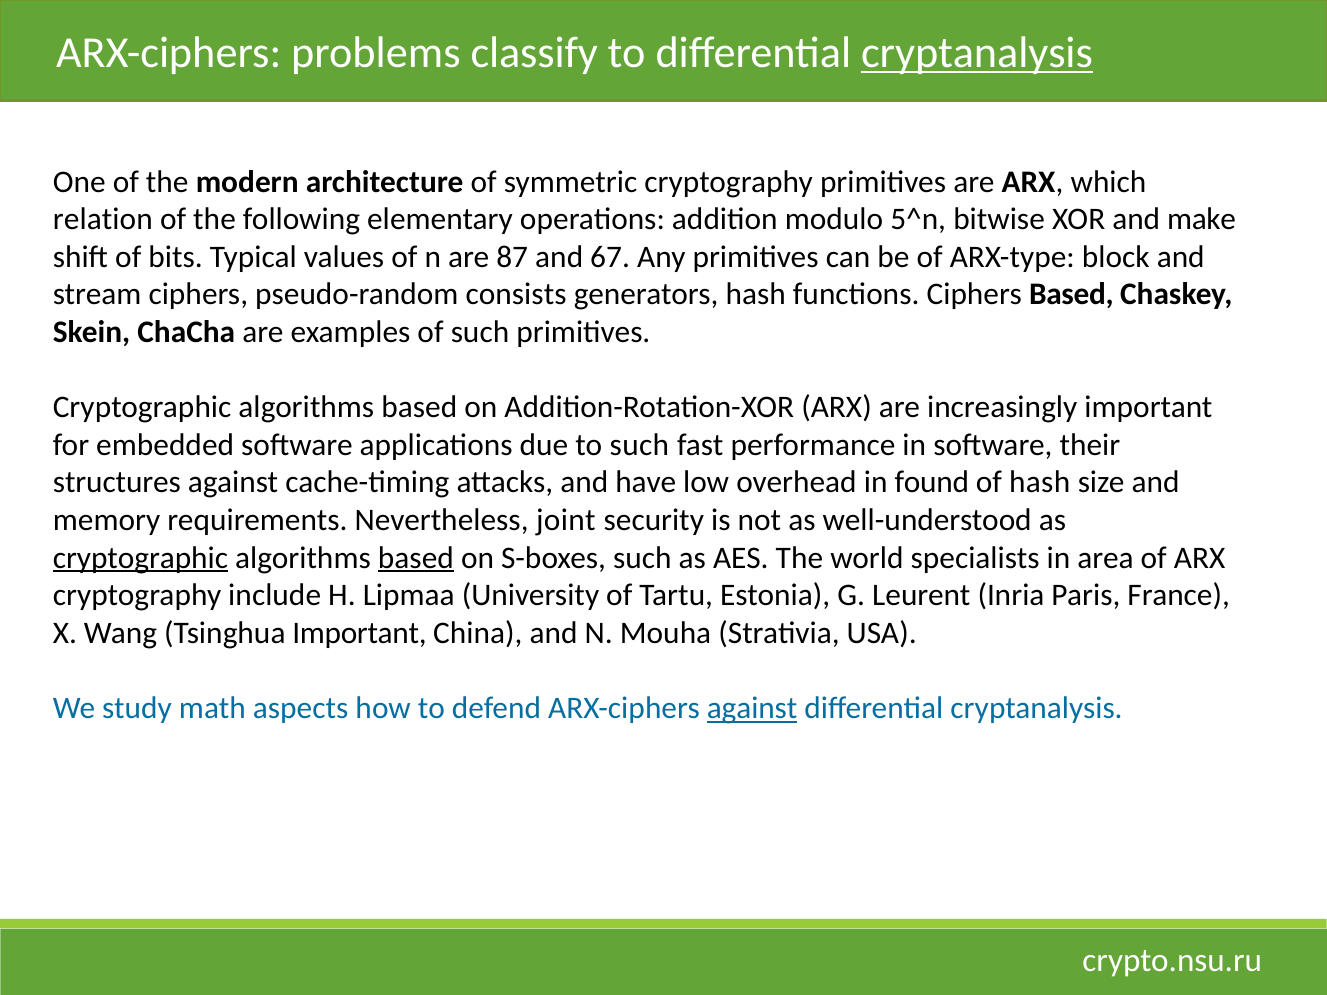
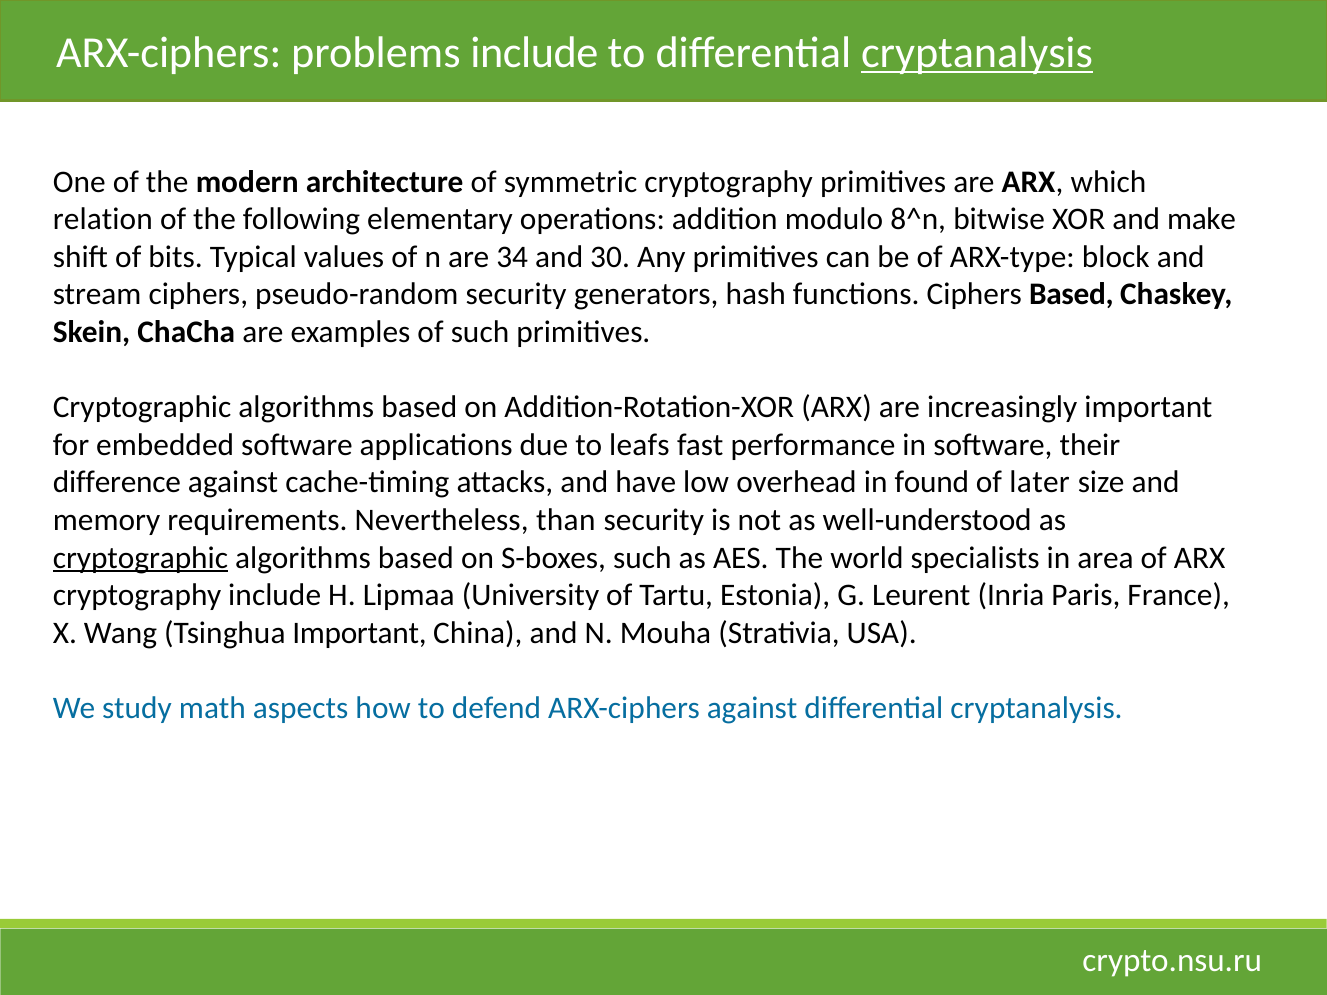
problems classify: classify -> include
5^n: 5^n -> 8^n
87: 87 -> 34
67: 67 -> 30
pseudo-random consists: consists -> security
to such: such -> leafs
structures: structures -> difference
of hash: hash -> later
joint: joint -> than
based at (416, 558) underline: present -> none
against at (752, 708) underline: present -> none
